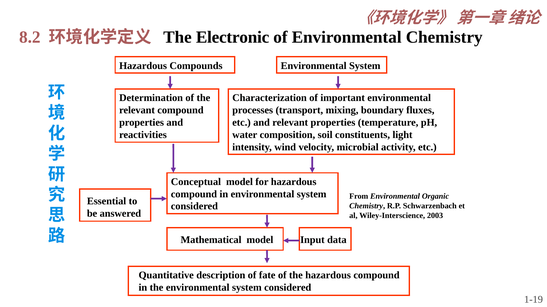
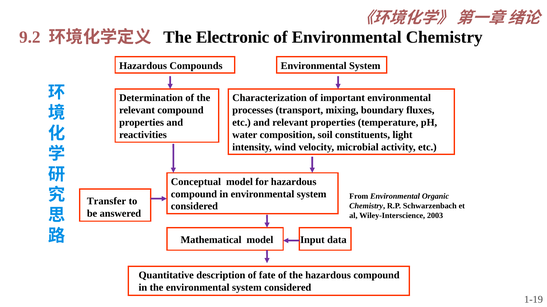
8.2: 8.2 -> 9.2
Essential: Essential -> Transfer
